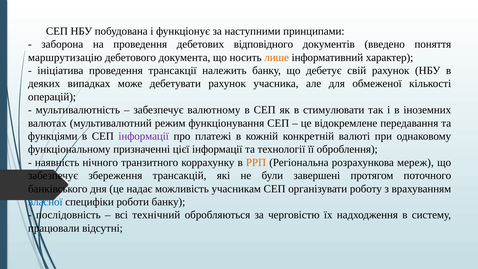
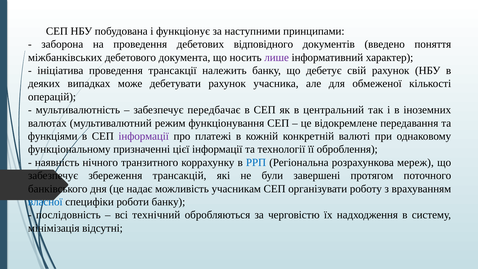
маршрутизацію: маршрутизацію -> міжбанківських
лише colour: orange -> purple
валютному: валютному -> передбачає
стимулювати: стимулювати -> центральний
РРП colour: orange -> blue
працювали: працювали -> мінімізація
